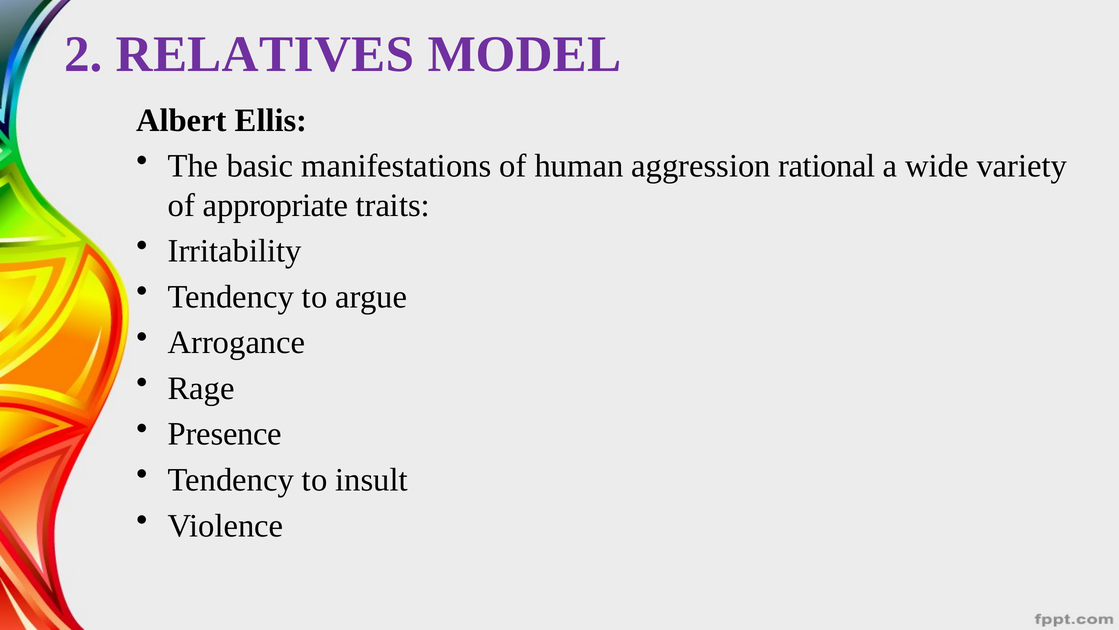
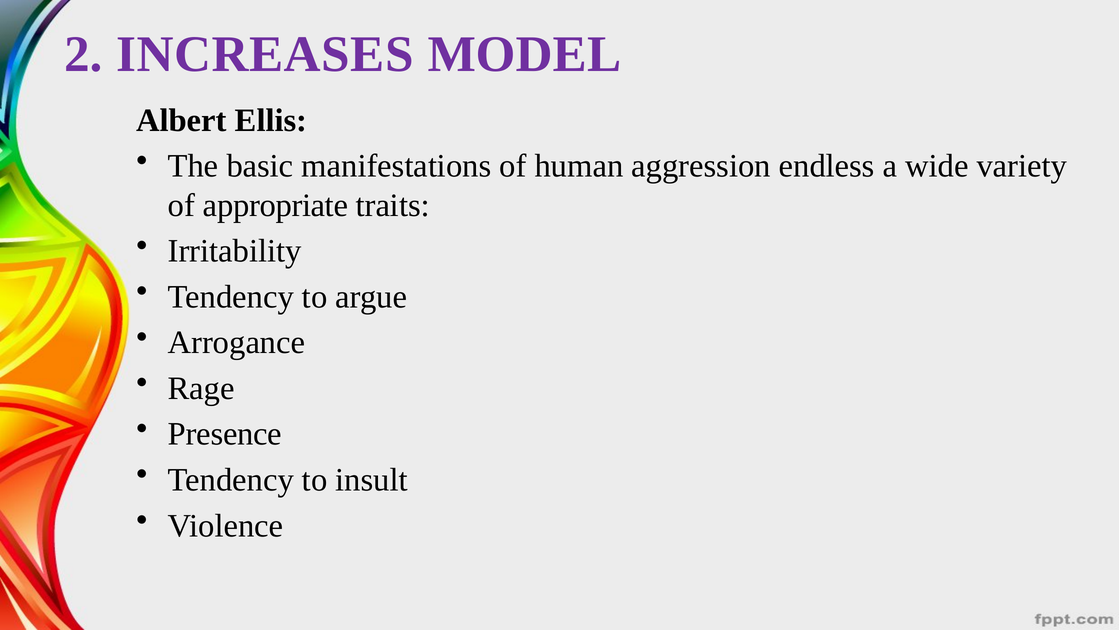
RELATIVES: RELATIVES -> INCREASES
rational: rational -> endless
